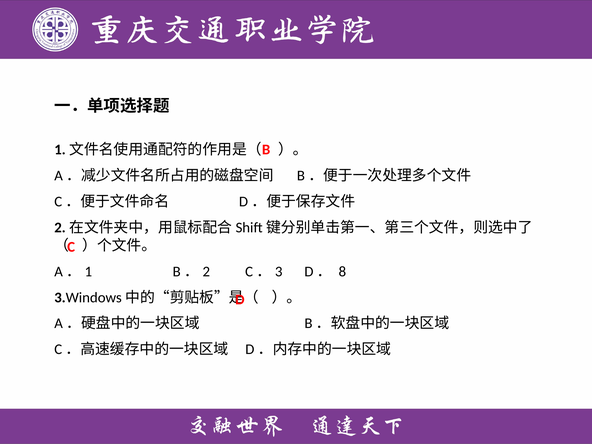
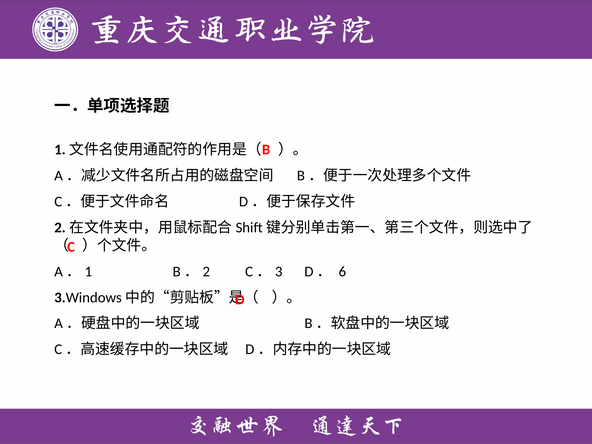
8: 8 -> 6
